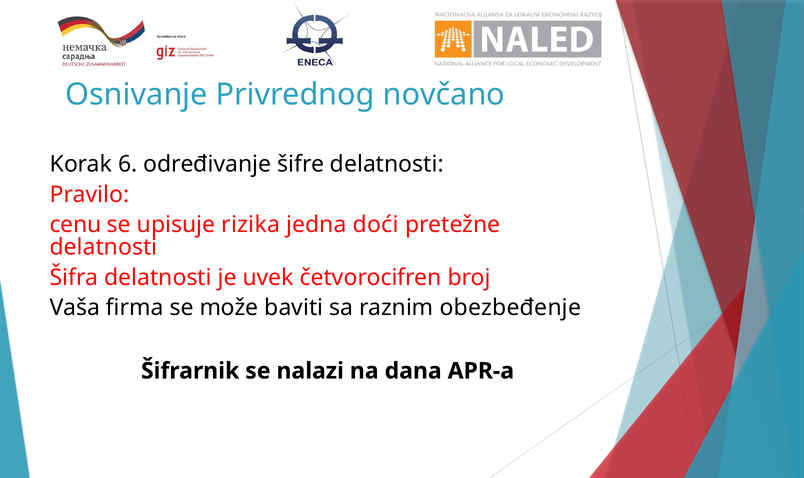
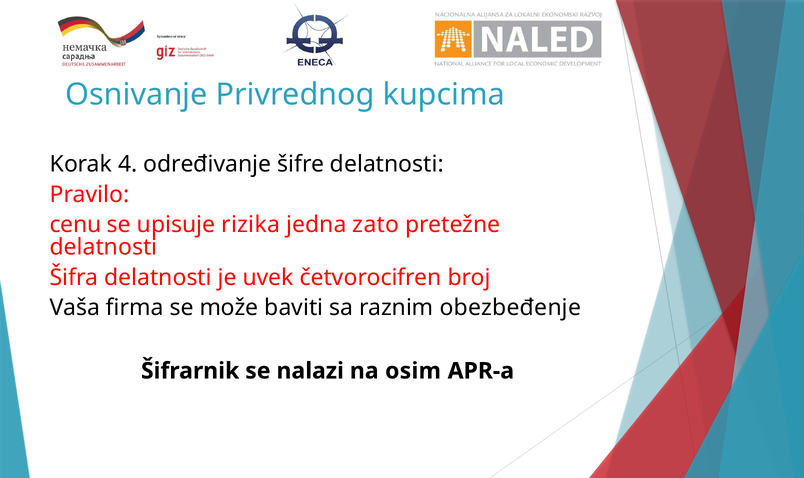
novčano: novčano -> kupcima
6: 6 -> 4
doći: doći -> zato
dana: dana -> osim
